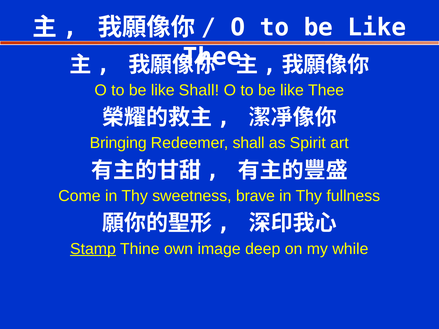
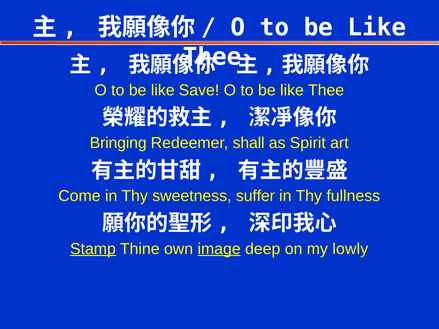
like Shall: Shall -> Save
brave: brave -> suffer
image underline: none -> present
while: while -> lowly
